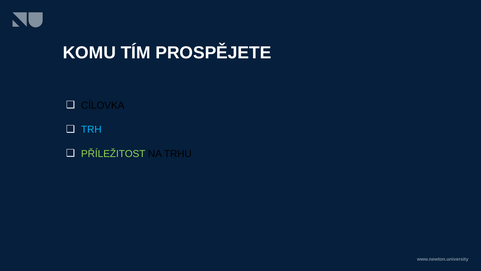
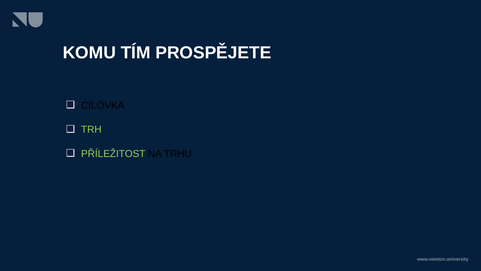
TRH colour: light blue -> light green
